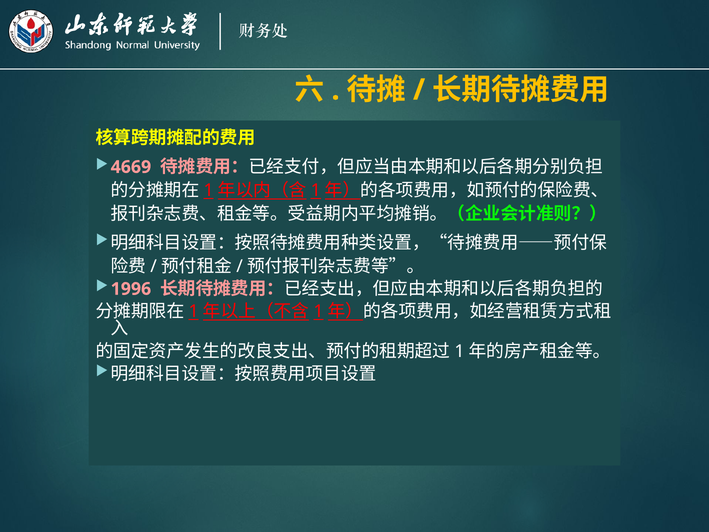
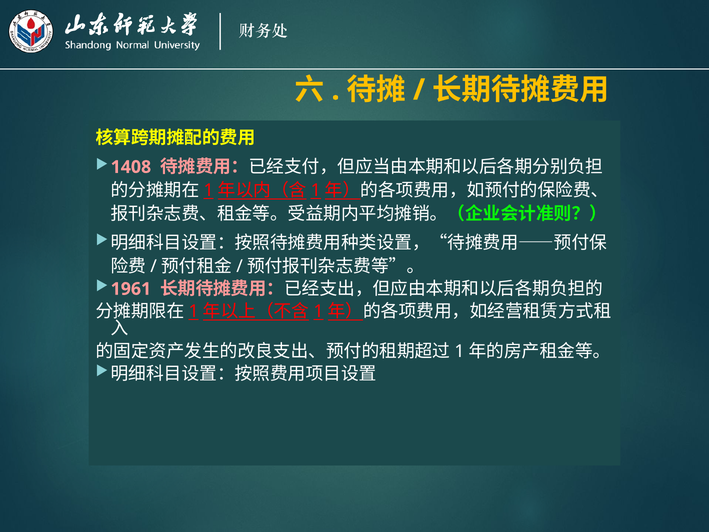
4669: 4669 -> 1408
1996: 1996 -> 1961
